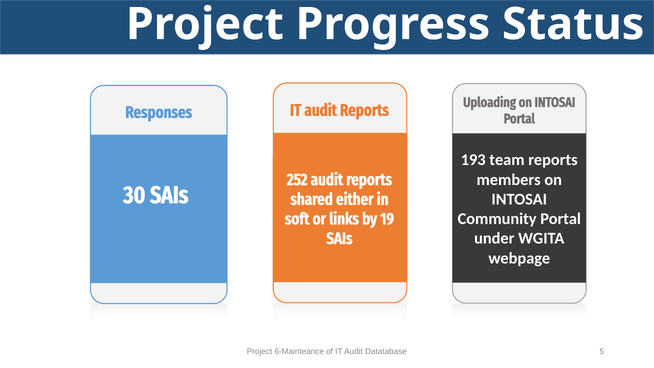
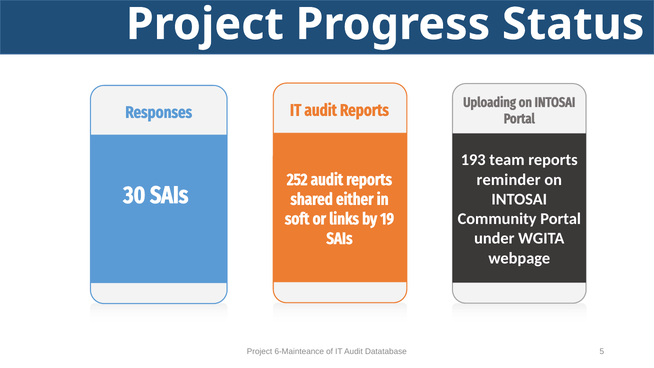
members: members -> reminder
